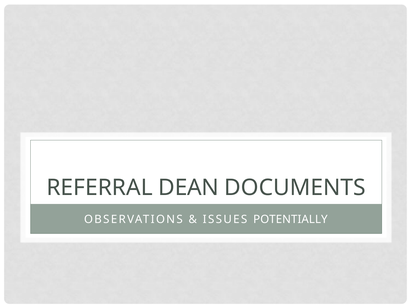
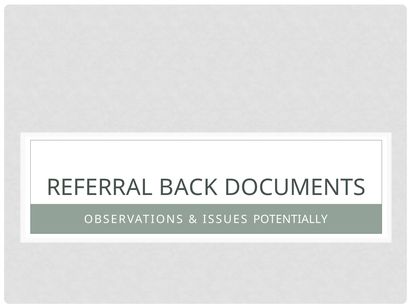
DEAN: DEAN -> BACK
